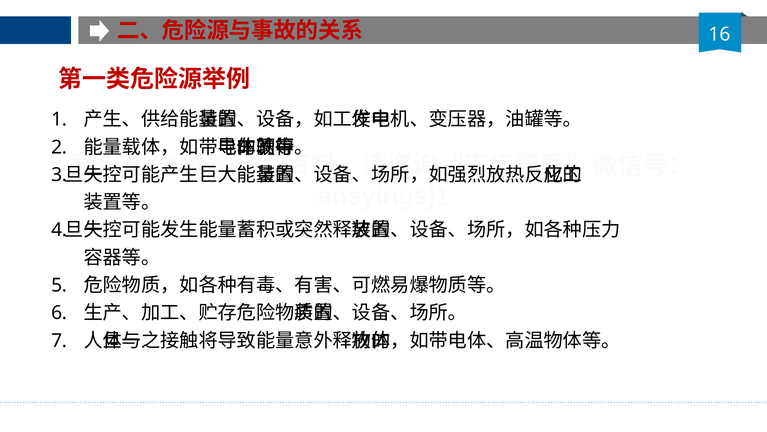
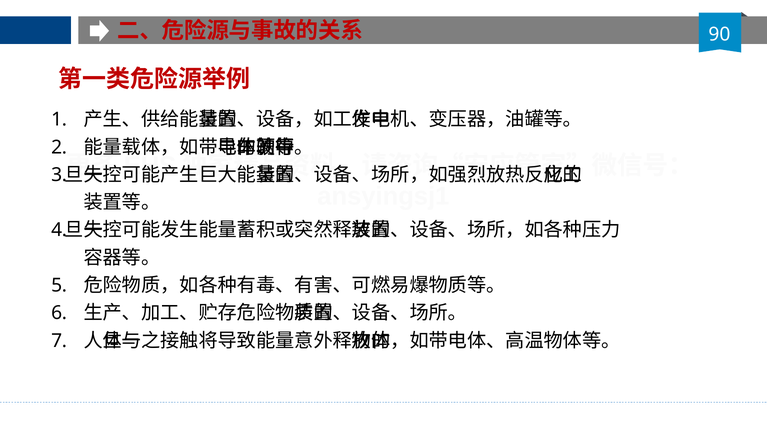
16: 16 -> 90
